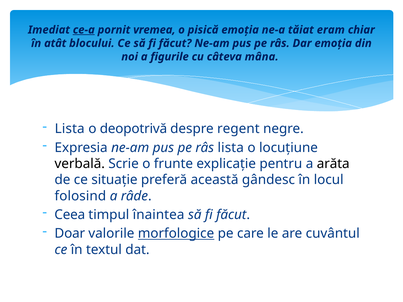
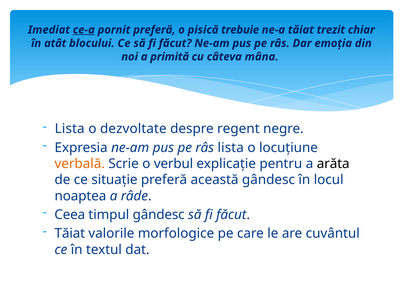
pornit vremea: vremea -> preferă
pisică emoția: emoția -> trebuie
eram: eram -> trezit
figurile: figurile -> primită
deopotrivă: deopotrivă -> dezvoltate
verbală colour: black -> orange
frunte: frunte -> verbul
folosind: folosind -> noaptea
timpul înaintea: înaintea -> gândesc
Doar at (70, 234): Doar -> Tăiat
morfologice underline: present -> none
